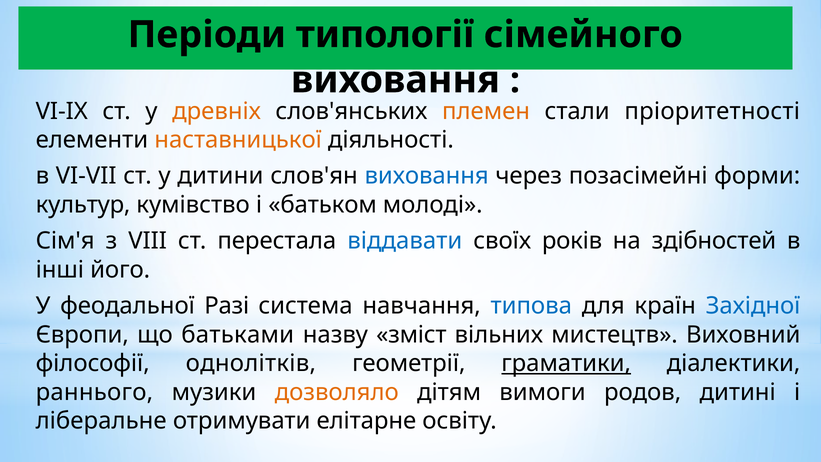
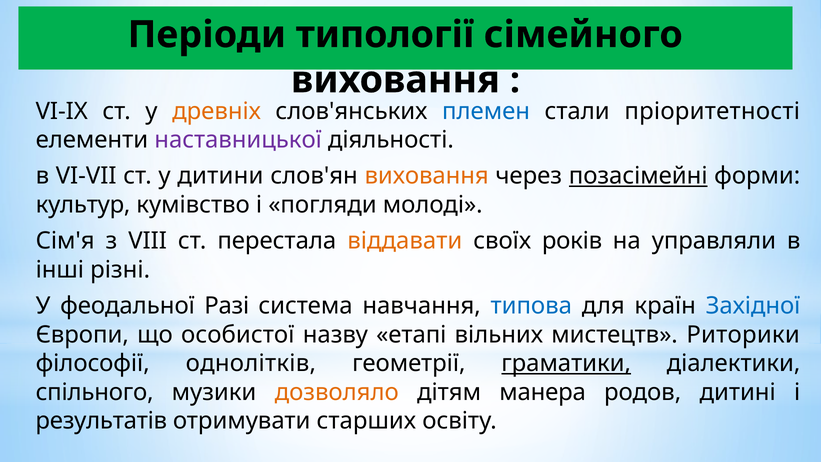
племен colour: orange -> blue
наставницької colour: orange -> purple
виховання at (427, 176) colour: blue -> orange
позасімейні underline: none -> present
батьком: батьком -> погляди
віддавати colour: blue -> orange
здібностей: здібностей -> управляли
його: його -> різні
батьками: батьками -> особистої
зміст: зміст -> етапі
Виховний: Виховний -> Риторики
раннього: раннього -> спільного
вимоги: вимоги -> манера
ліберальне: ліберальне -> результатів
елітарне: елітарне -> старших
